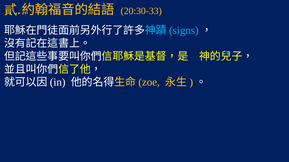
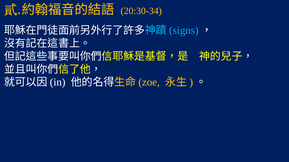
20:30-33: 20:30-33 -> 20:30-34
